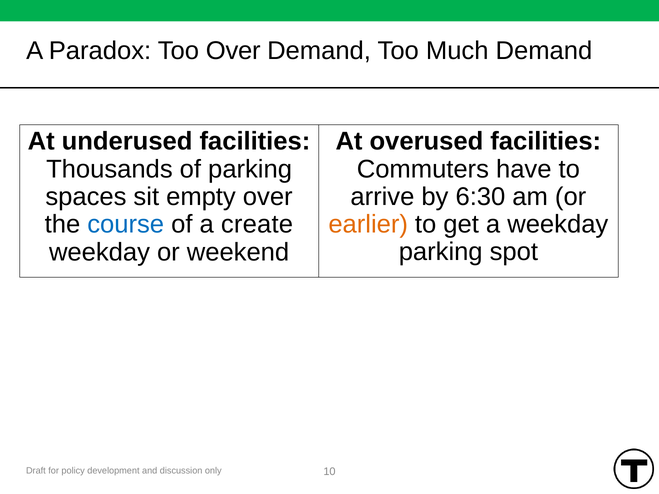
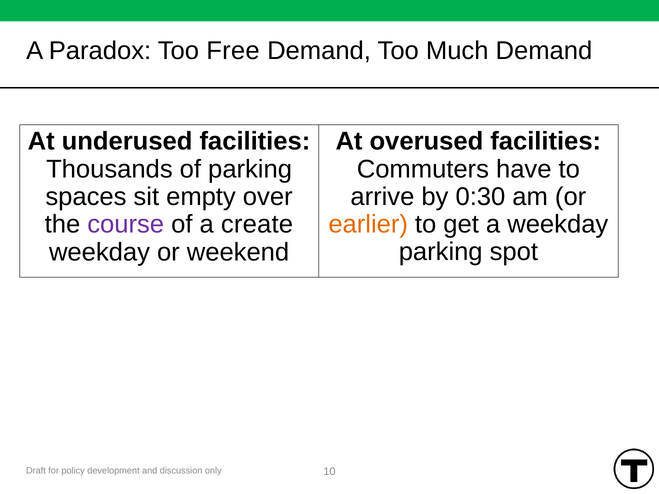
Too Over: Over -> Free
6:30: 6:30 -> 0:30
course colour: blue -> purple
